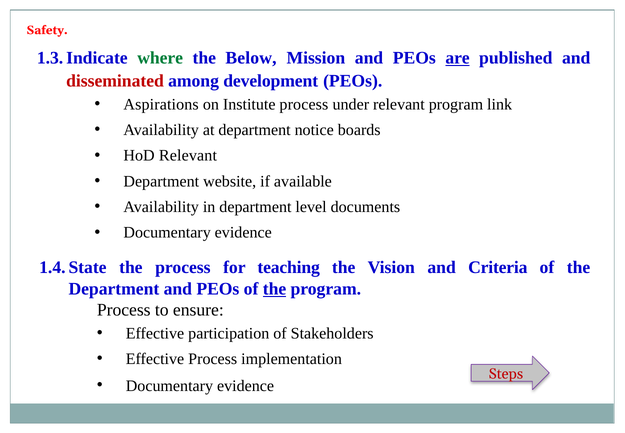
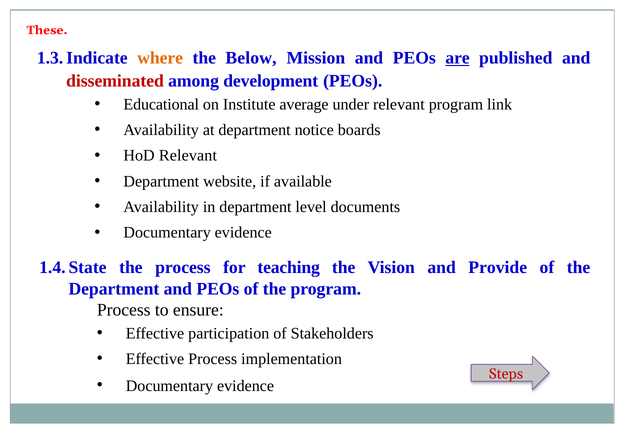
Safety: Safety -> These
where colour: green -> orange
Aspirations: Aspirations -> Educational
Institute process: process -> average
Criteria: Criteria -> Provide
the at (275, 289) underline: present -> none
